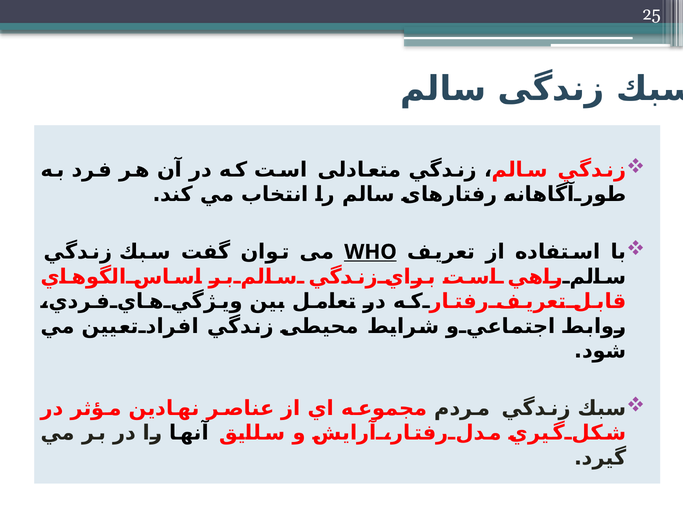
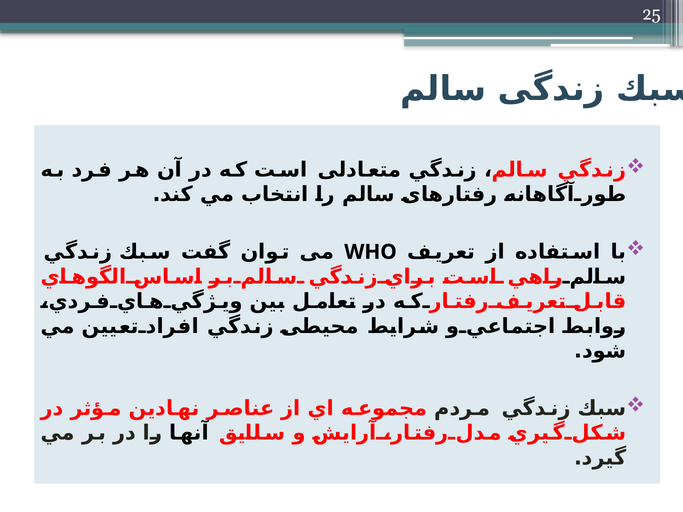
WHO underline: present -> none
